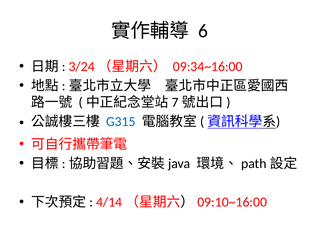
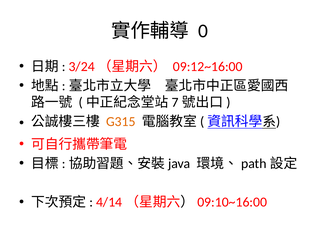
6: 6 -> 0
09:34~16:00: 09:34~16:00 -> 09:12~16:00
G315 colour: blue -> orange
